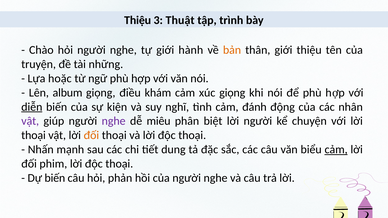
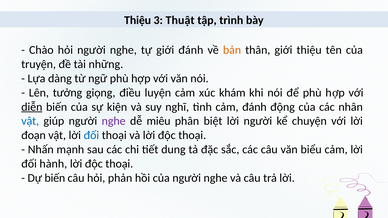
giới hành: hành -> đánh
hoặc: hoặc -> dàng
album: album -> tưởng
khám: khám -> luyện
xúc giọng: giọng -> khám
vật at (30, 121) colour: purple -> blue
thoại at (34, 135): thoại -> đoạn
đối at (91, 135) colour: orange -> blue
cảm at (336, 150) underline: present -> none
phim: phim -> hành
